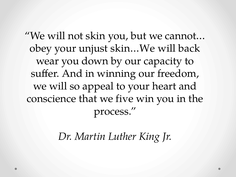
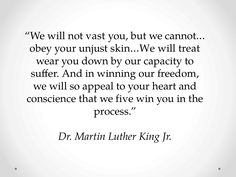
skin: skin -> vast
back: back -> treat
